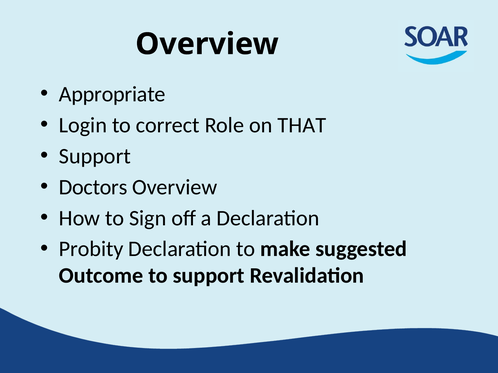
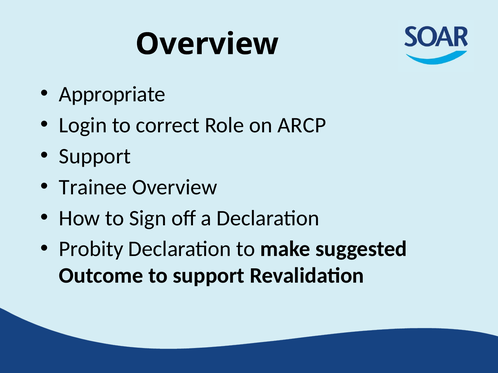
THAT: THAT -> ARCP
Doctors: Doctors -> Trainee
